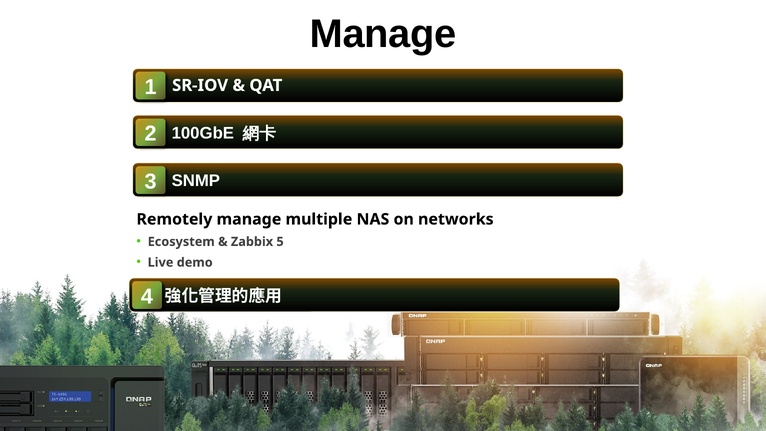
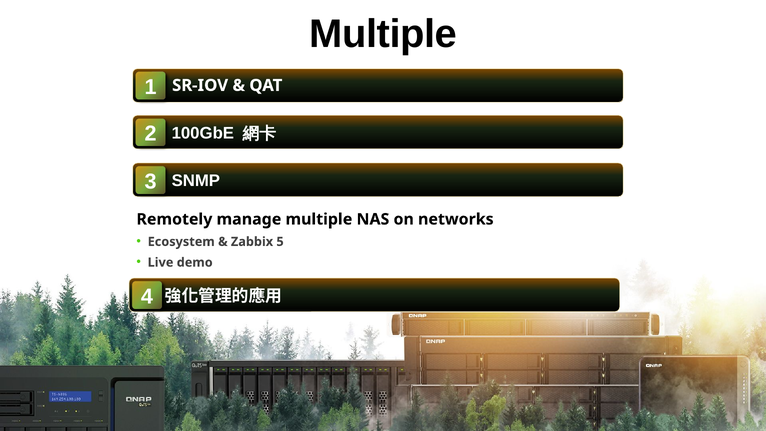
Manage at (383, 34): Manage -> Multiple
